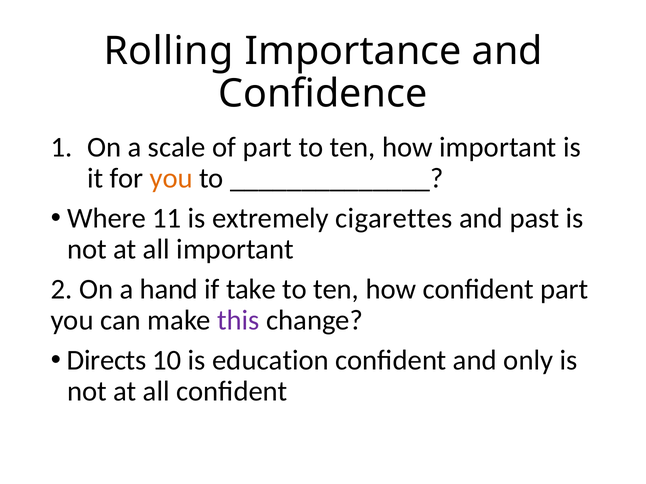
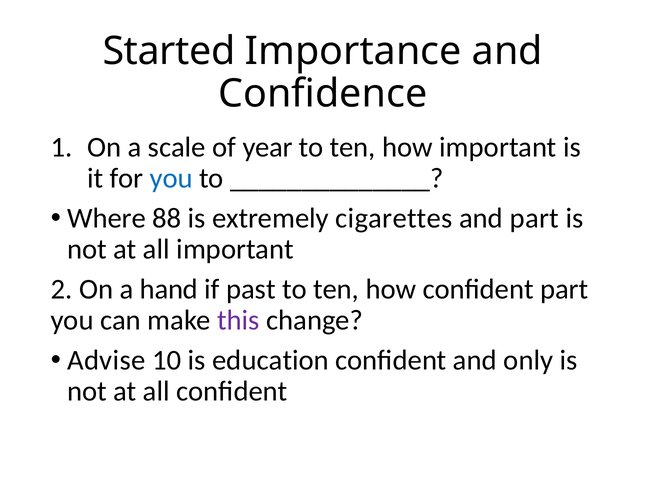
Rolling: Rolling -> Started
of part: part -> year
you at (171, 179) colour: orange -> blue
11: 11 -> 88
and past: past -> part
take: take -> past
Directs: Directs -> Advise
